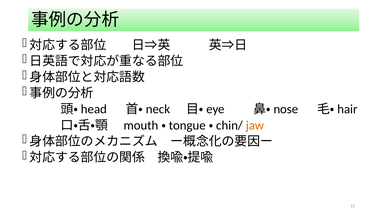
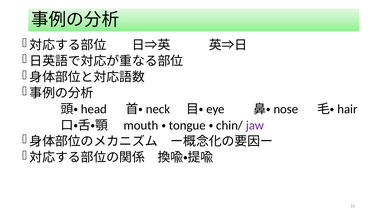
jaw colour: orange -> purple
